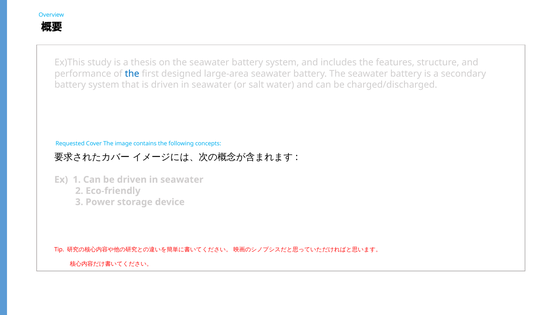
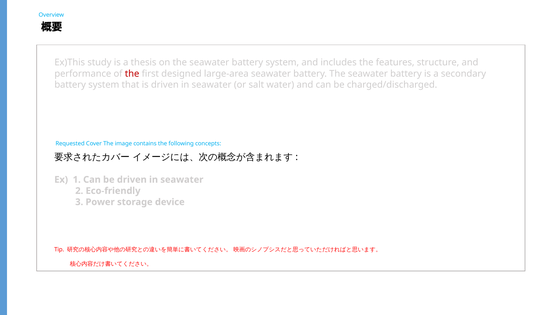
the at (132, 74) colour: blue -> red
